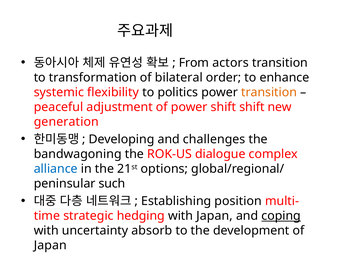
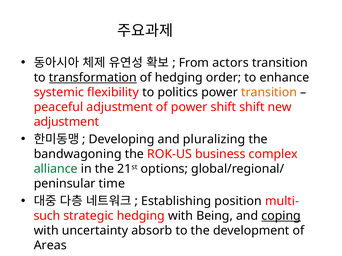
transformation underline: none -> present
of bilateral: bilateral -> hedging
generation at (66, 122): generation -> adjustment
challenges: challenges -> pluralizing
dialogue: dialogue -> business
alliance colour: blue -> green
such: such -> time
time: time -> such
with Japan: Japan -> Being
Japan at (50, 246): Japan -> Areas
